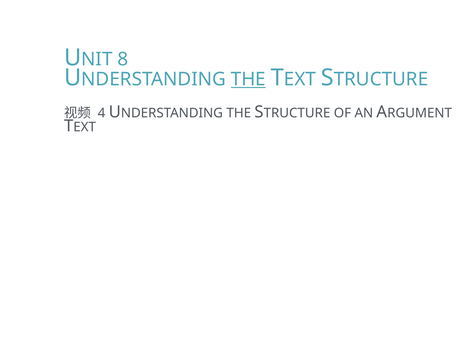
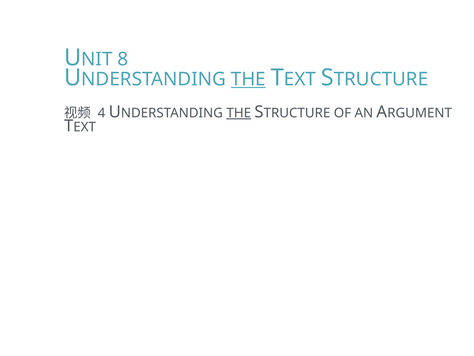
THE at (239, 113) underline: none -> present
